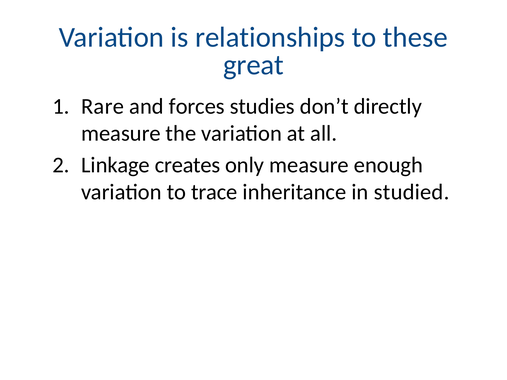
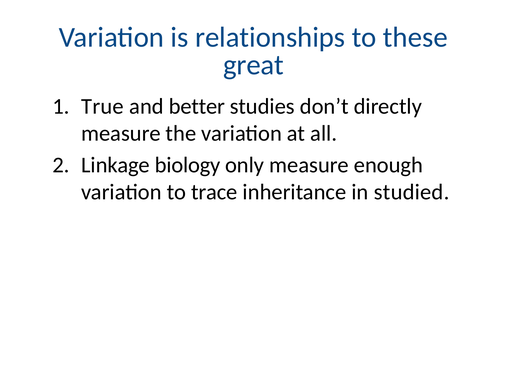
Rare: Rare -> True
forces: forces -> better
creates: creates -> biology
